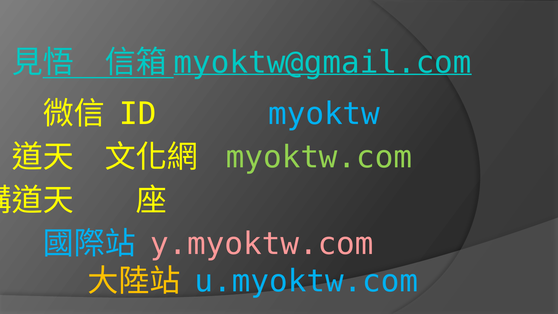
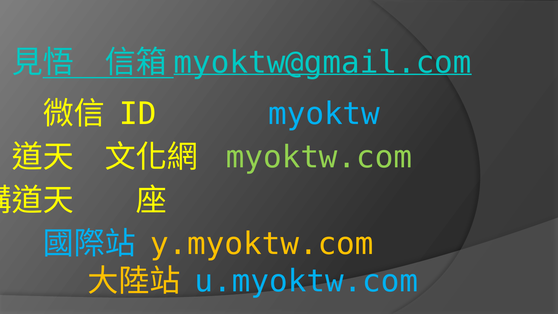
y.myoktw.com colour: pink -> yellow
